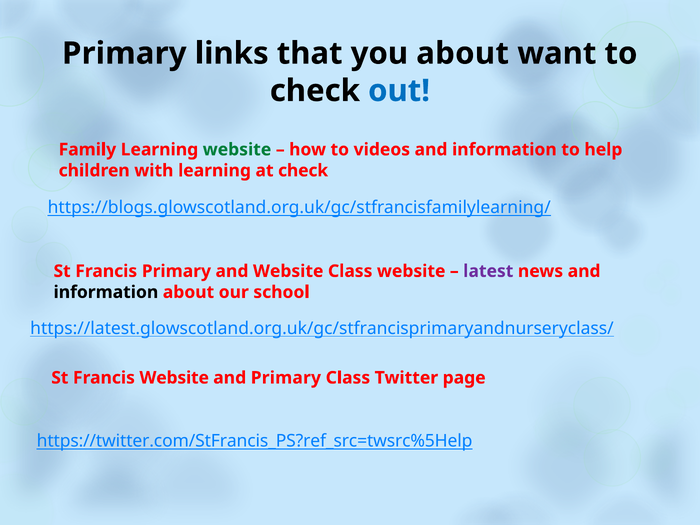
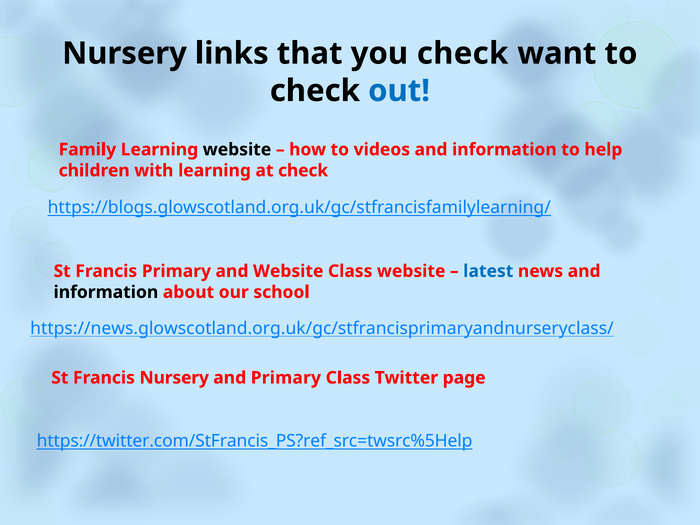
Primary at (124, 53): Primary -> Nursery
you about: about -> check
website at (237, 150) colour: green -> black
latest colour: purple -> blue
https://latest.glowscotland.org.uk/gc/stfrancisprimaryandnurseryclass/: https://latest.glowscotland.org.uk/gc/stfrancisprimaryandnurseryclass/ -> https://news.glowscotland.org.uk/gc/stfrancisprimaryandnurseryclass/
Francis Website: Website -> Nursery
